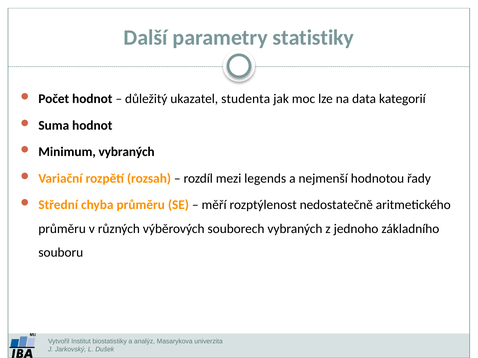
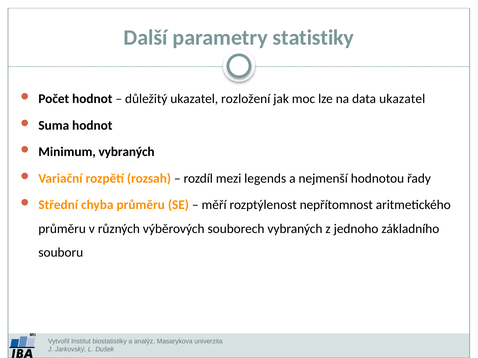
studenta: studenta -> rozložení
data kategorií: kategorií -> ukazatel
nedostatečně: nedostatečně -> nepřítomnost
